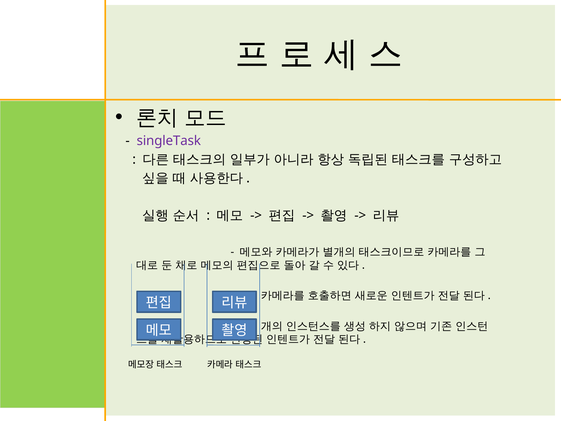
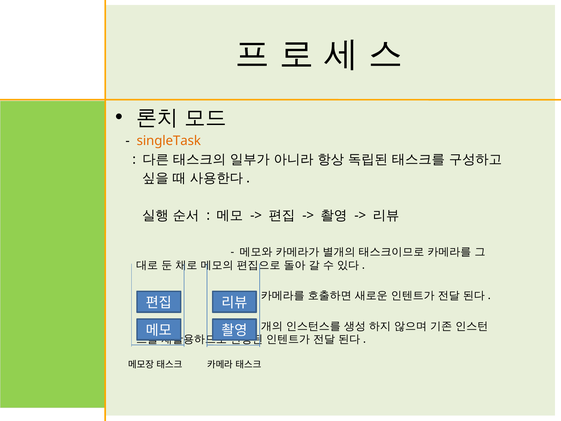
singleTask colour: purple -> orange
